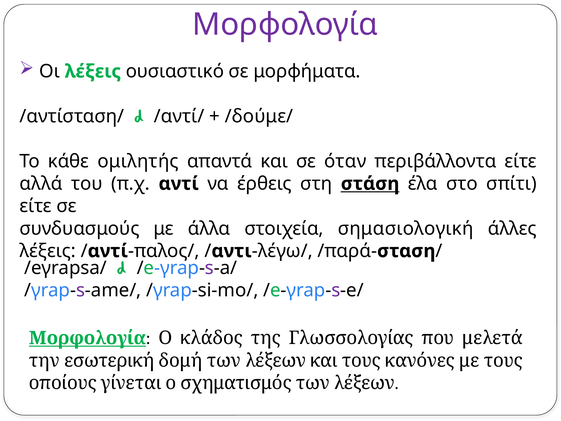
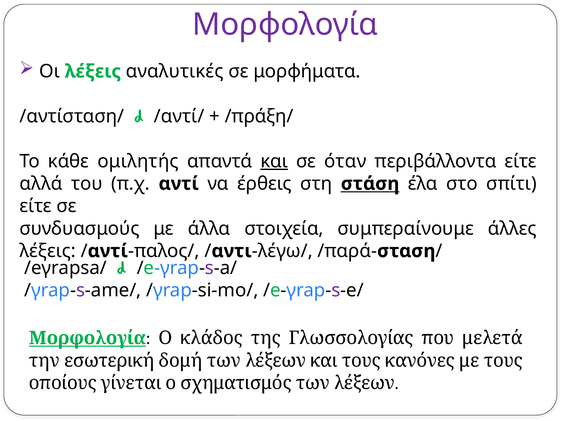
ουσιαστικό: ουσιαστικό -> αναλυτικές
/δούμε/: /δούμε/ -> /πράξη/
και underline: none -> present
σημασιολογική: σημασιολογική -> συμπεραίνουμε
